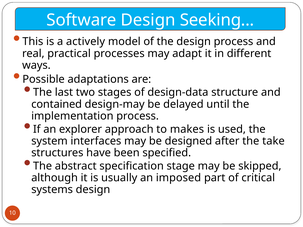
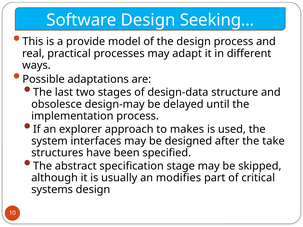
actively: actively -> provide
contained: contained -> obsolesce
imposed: imposed -> modifies
